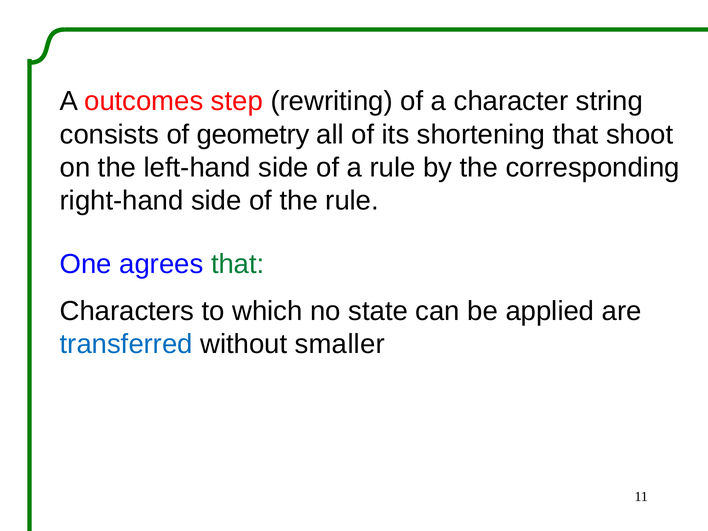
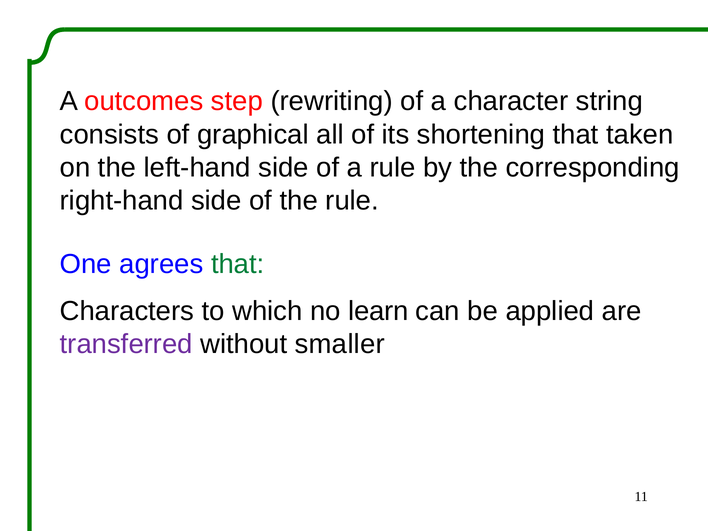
geometry: geometry -> graphical
shoot: shoot -> taken
state: state -> learn
transferred colour: blue -> purple
